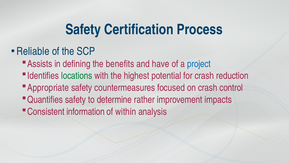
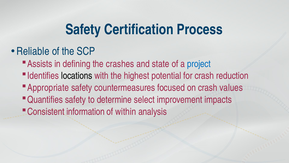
benefits: benefits -> crashes
have: have -> state
locations colour: green -> black
control: control -> values
rather: rather -> select
